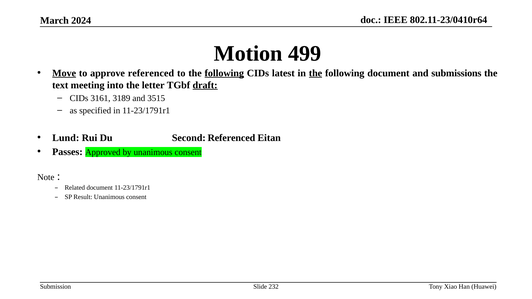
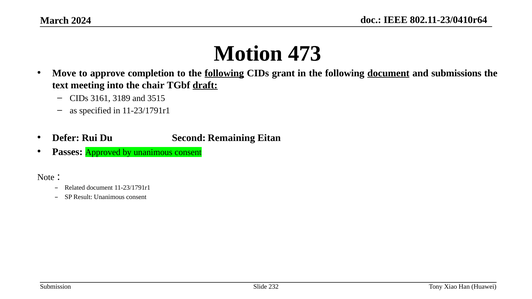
499: 499 -> 473
Move underline: present -> none
approve referenced: referenced -> completion
latest: latest -> grant
the at (316, 73) underline: present -> none
document at (388, 73) underline: none -> present
letter: letter -> chair
Lund: Lund -> Defer
Second Referenced: Referenced -> Remaining
